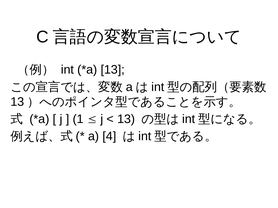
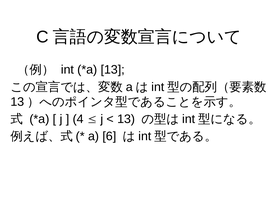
1: 1 -> 4
4: 4 -> 6
